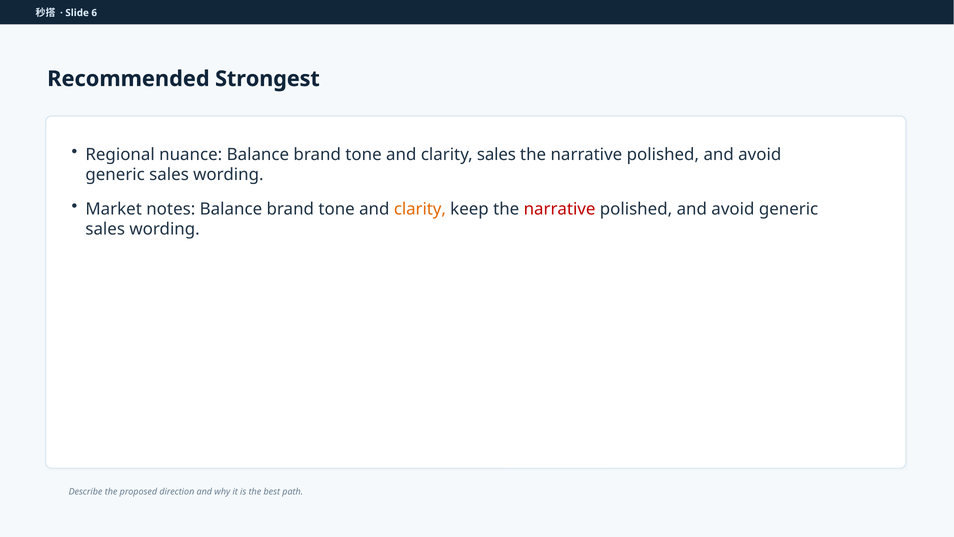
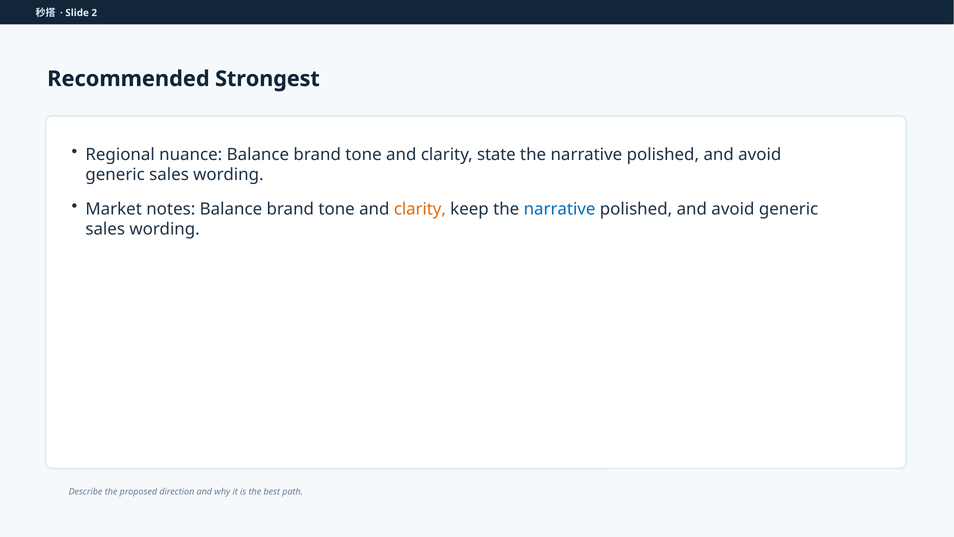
6: 6 -> 2
clarity sales: sales -> state
narrative at (560, 209) colour: red -> blue
